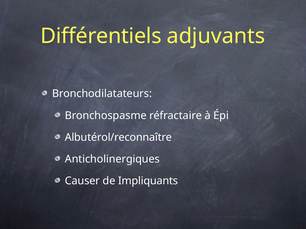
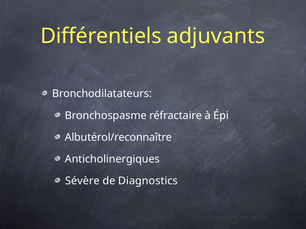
Causer: Causer -> Sévère
Impliquants: Impliquants -> Diagnostics
